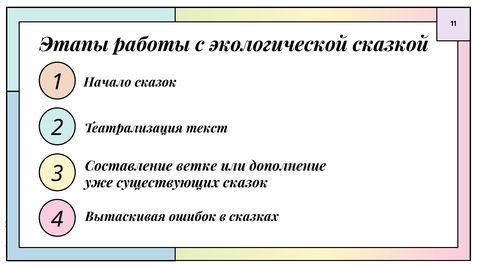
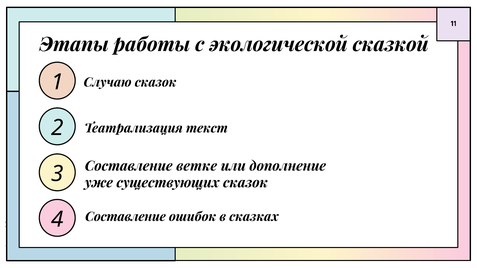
Начало: Начало -> Случаю
Вытаскивая at (125, 217): Вытаскивая -> Составление
